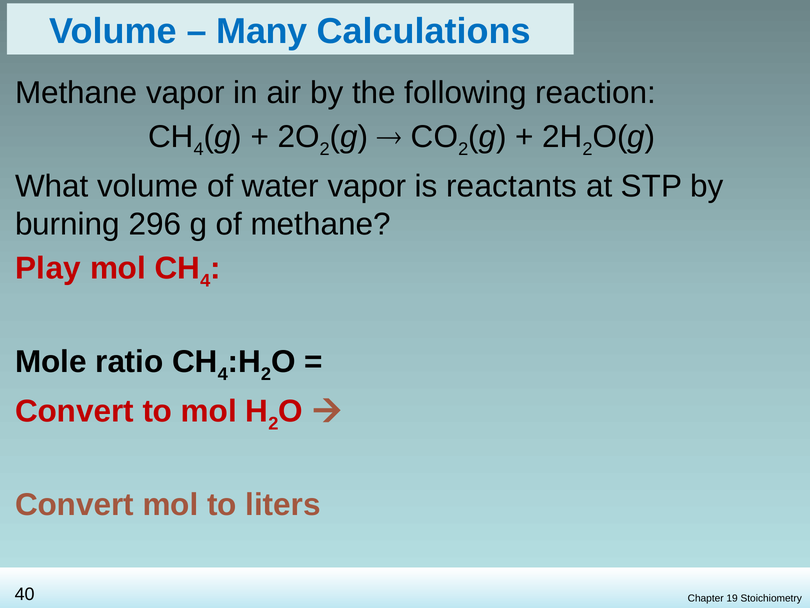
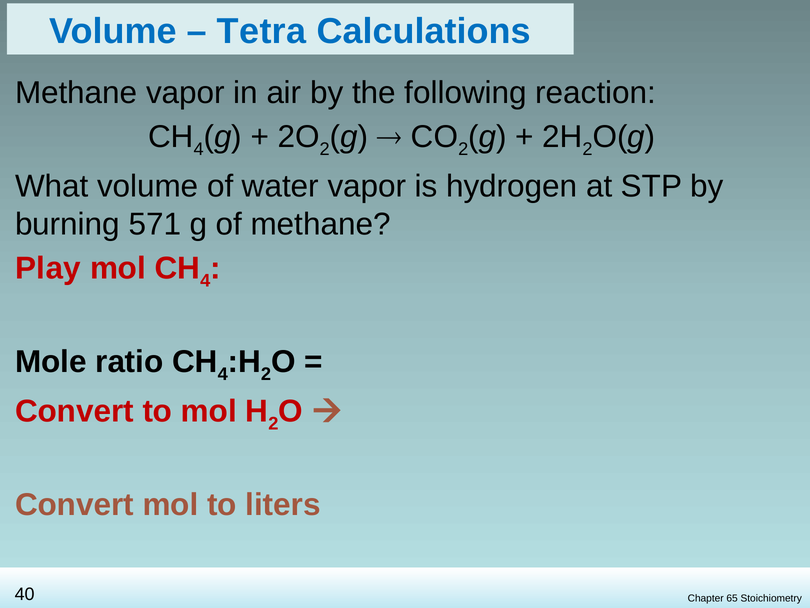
Many: Many -> Tetra
reactants: reactants -> hydrogen
296: 296 -> 571
19: 19 -> 65
